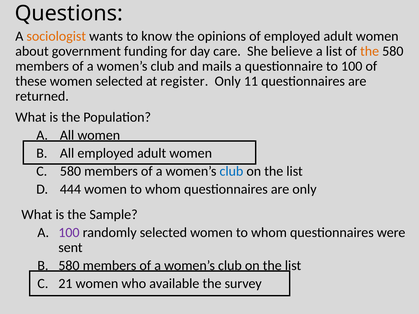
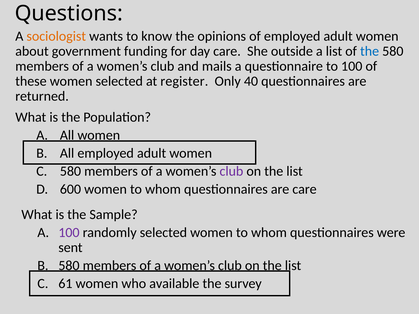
believe: believe -> outside
the at (370, 51) colour: orange -> blue
11: 11 -> 40
club at (231, 171) colour: blue -> purple
444: 444 -> 600
are only: only -> care
21: 21 -> 61
